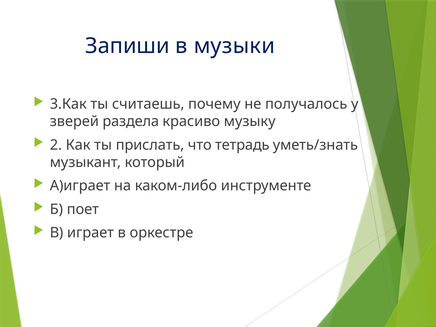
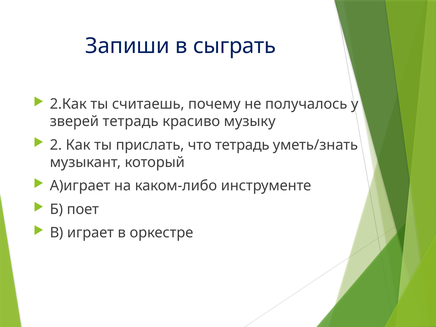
музыки: музыки -> сыграть
3.Как: 3.Как -> 2.Как
зверей раздела: раздела -> тетрадь
